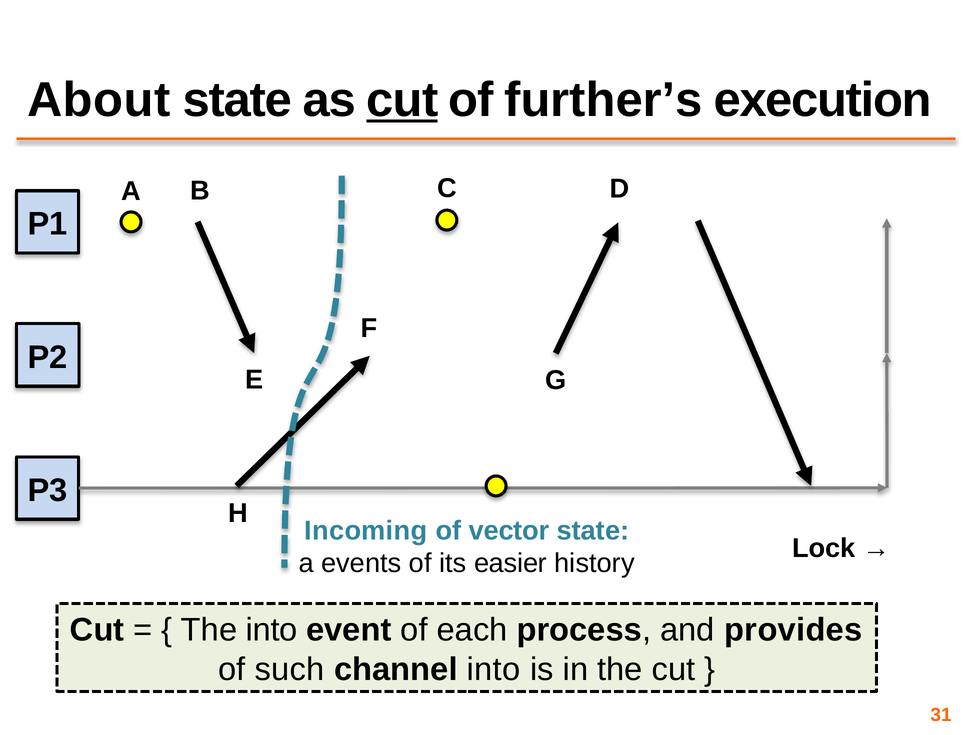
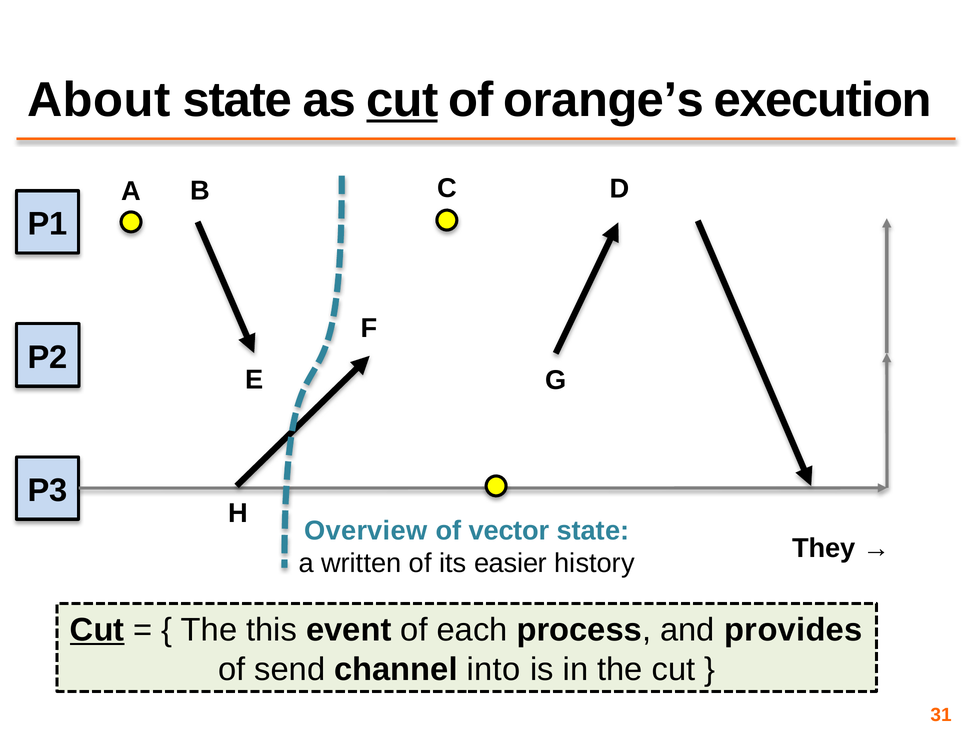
further’s: further’s -> orange’s
Incoming: Incoming -> Overview
Lock: Lock -> They
events: events -> written
Cut at (97, 630) underline: none -> present
The into: into -> this
such: such -> send
